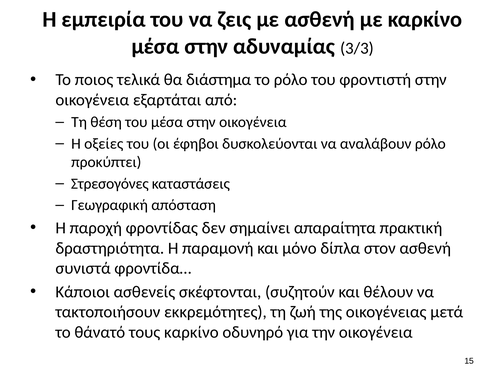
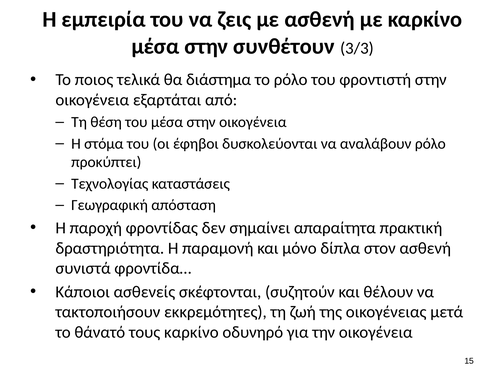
αδυναμίας: αδυναμίας -> συνθέτουν
οξείες: οξείες -> στόμα
Στρεσογόνες: Στρεσογόνες -> Τεχνολογίας
